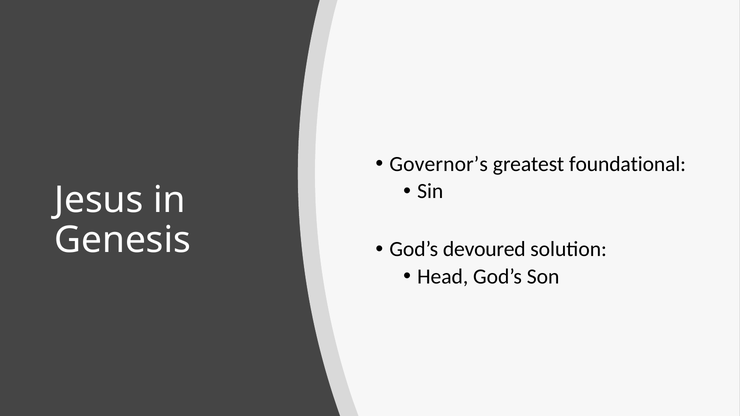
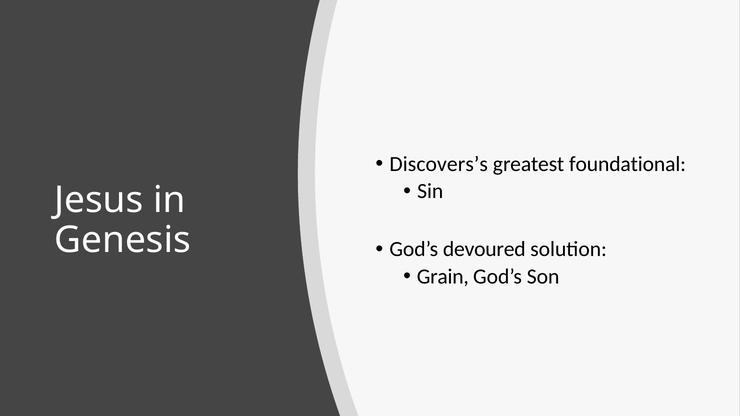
Governor’s: Governor’s -> Discovers’s
Head: Head -> Grain
